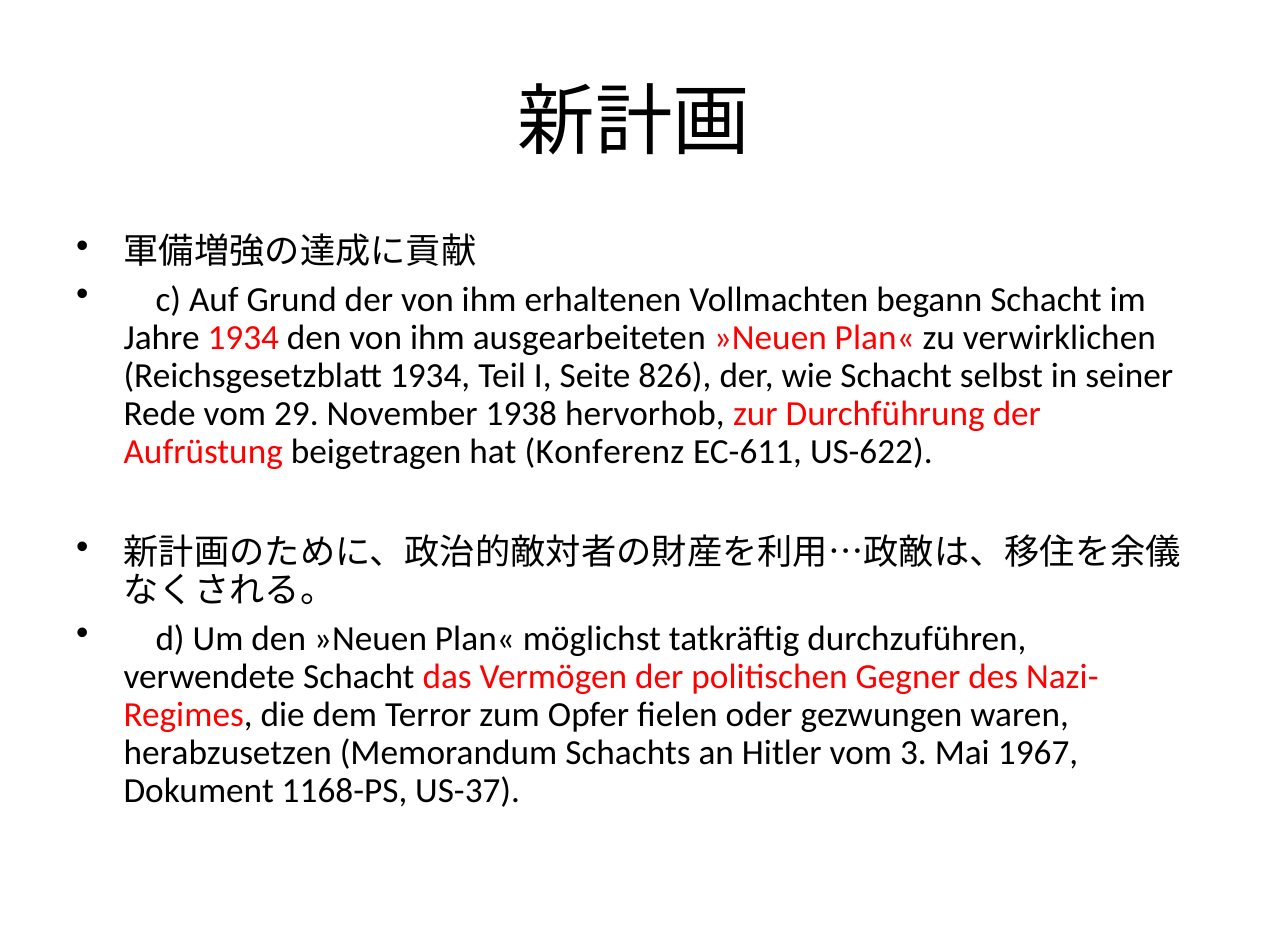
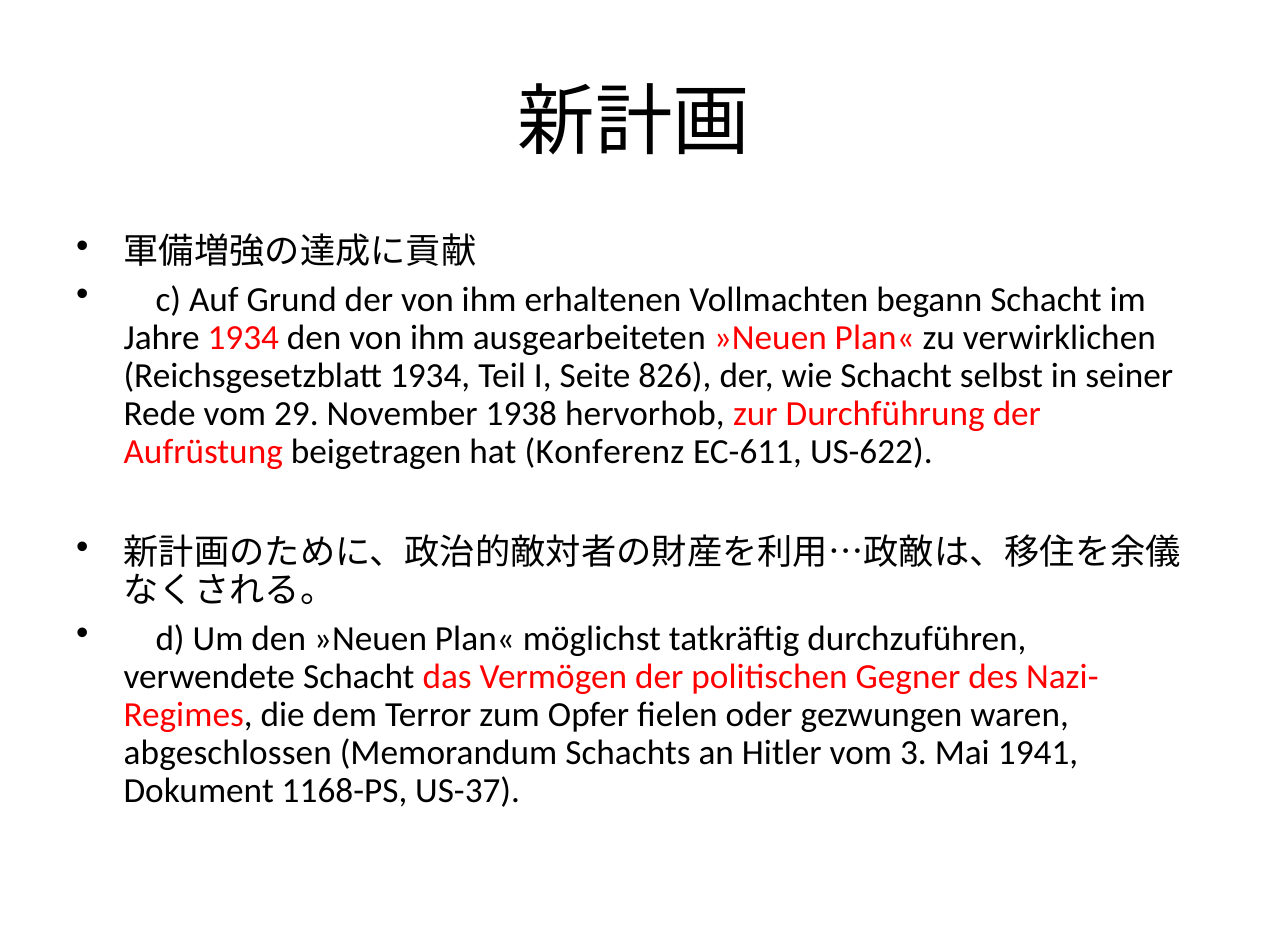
herabzusetzen: herabzusetzen -> abgeschlossen
1967: 1967 -> 1941
